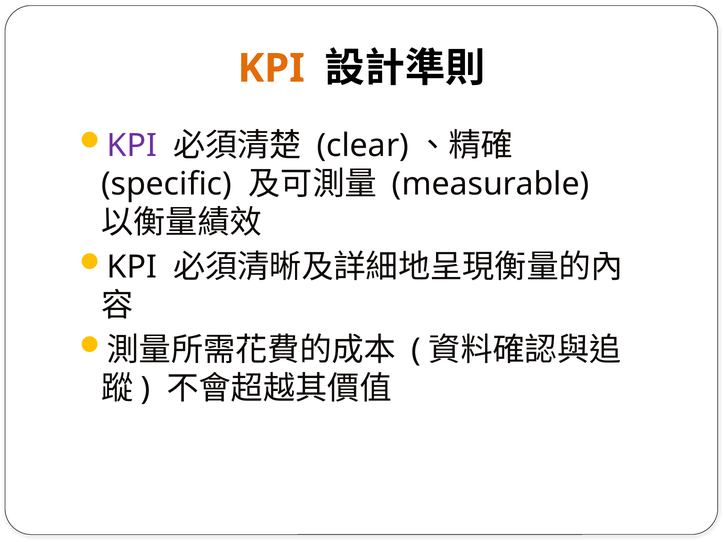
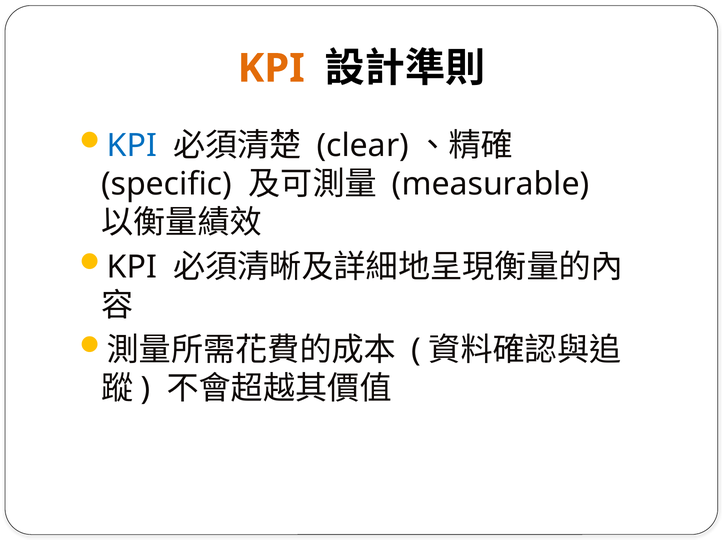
KPI at (132, 146) colour: purple -> blue
